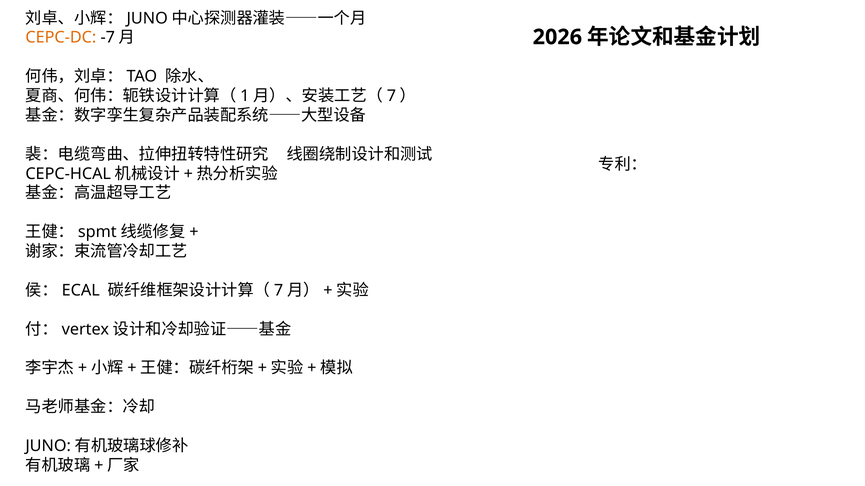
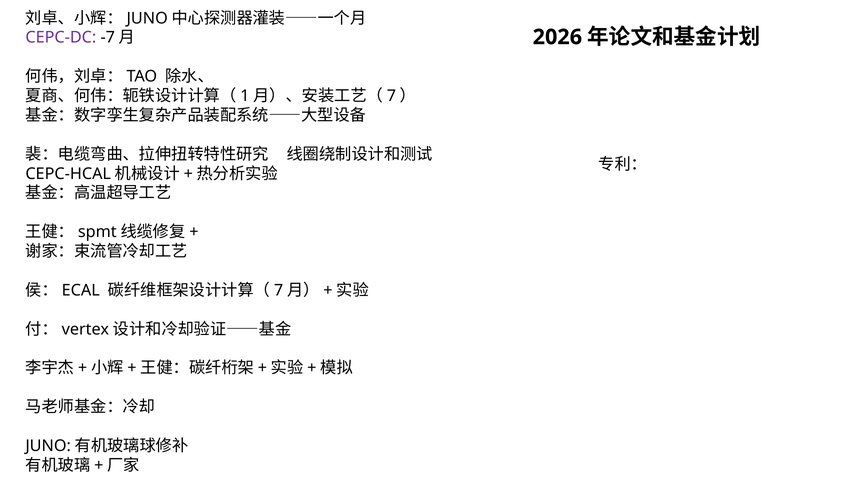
CEPC-DC colour: orange -> purple
